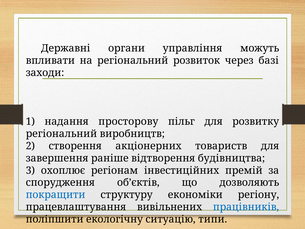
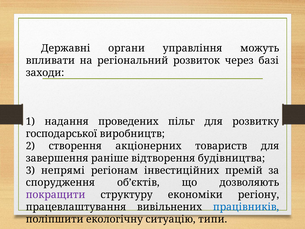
просторову: просторову -> проведених
регіональний at (61, 134): регіональний -> господарської
охоплює: охоплює -> непрямі
покращити colour: blue -> purple
